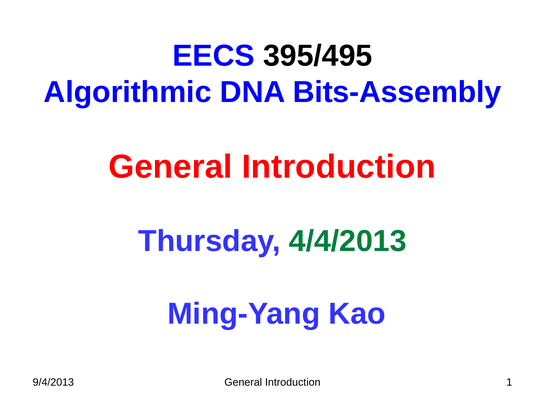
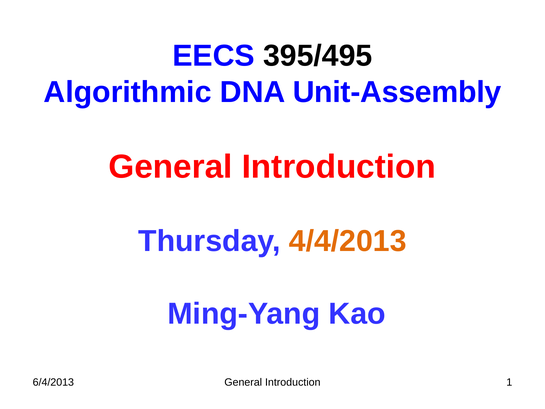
Bits-Assembly: Bits-Assembly -> Unit-Assembly
4/4/2013 colour: green -> orange
9/4/2013: 9/4/2013 -> 6/4/2013
